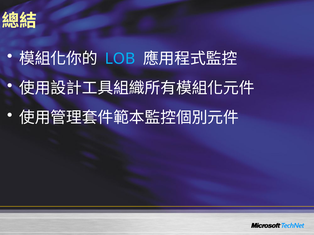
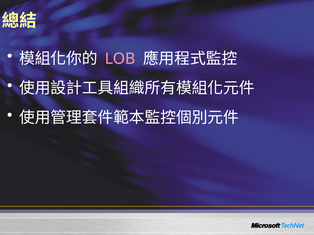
LOB colour: light blue -> pink
